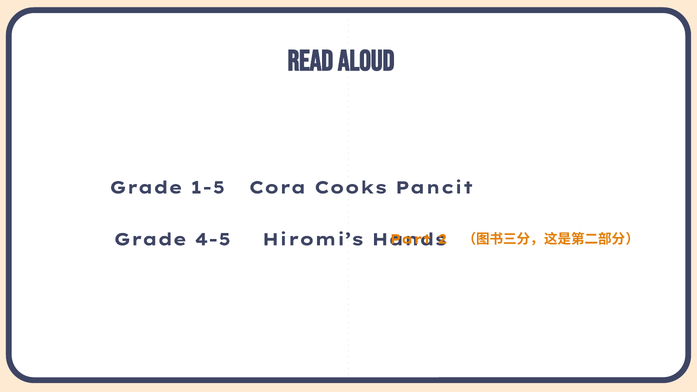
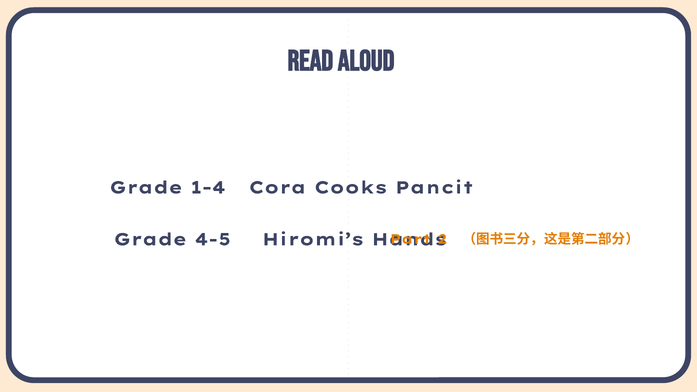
1-5: 1-5 -> 1-4
